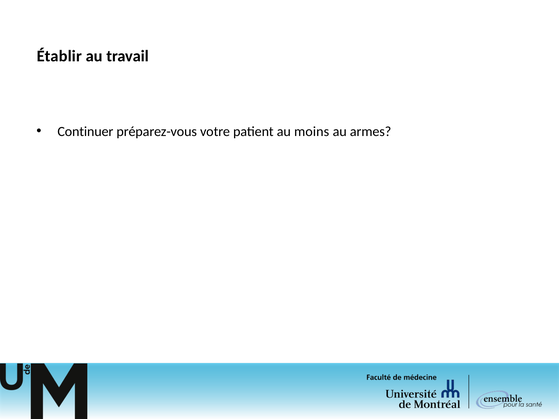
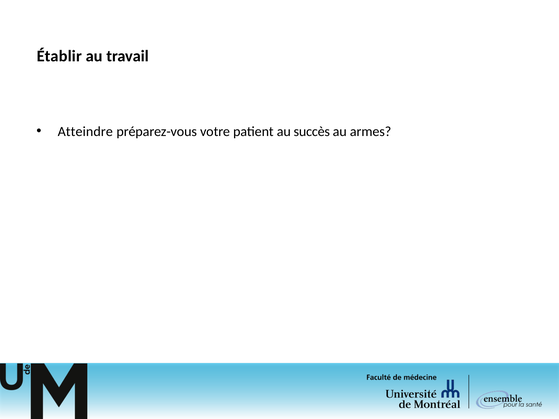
Continuer: Continuer -> Atteindre
moins: moins -> succès
